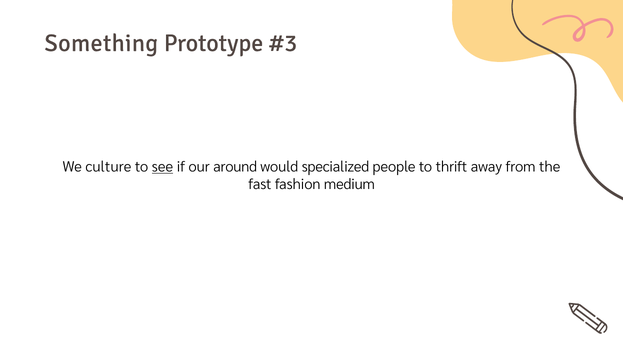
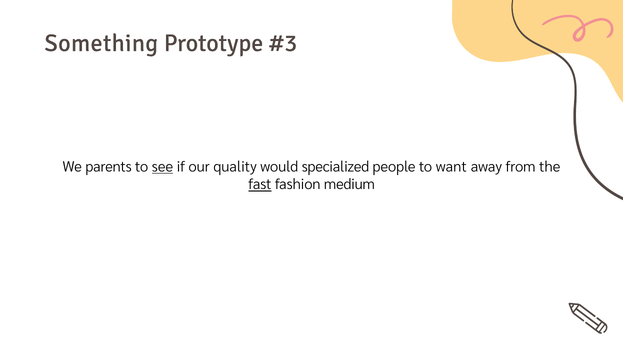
culture: culture -> parents
around: around -> quality
thrift: thrift -> want
fast underline: none -> present
